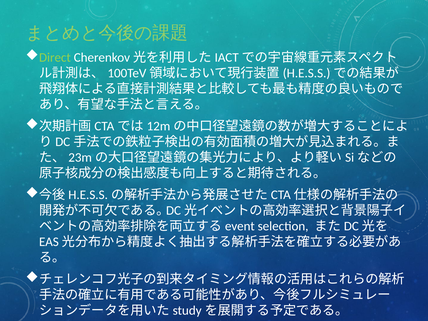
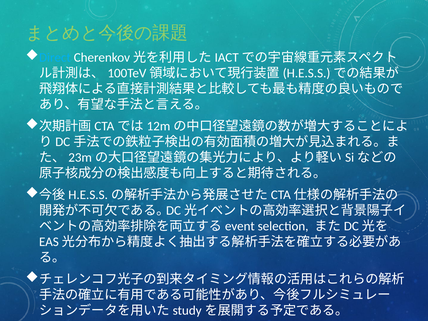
Direct colour: light green -> light blue
